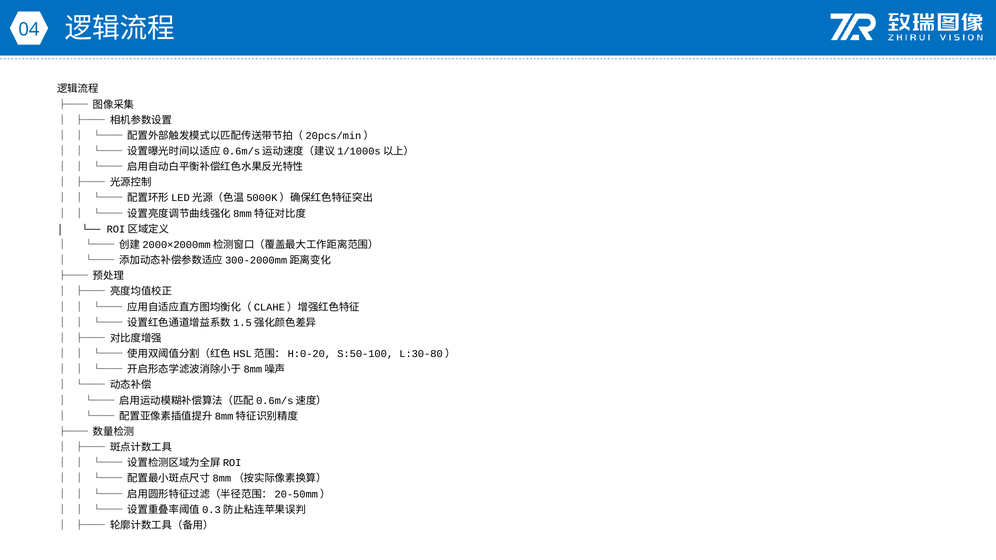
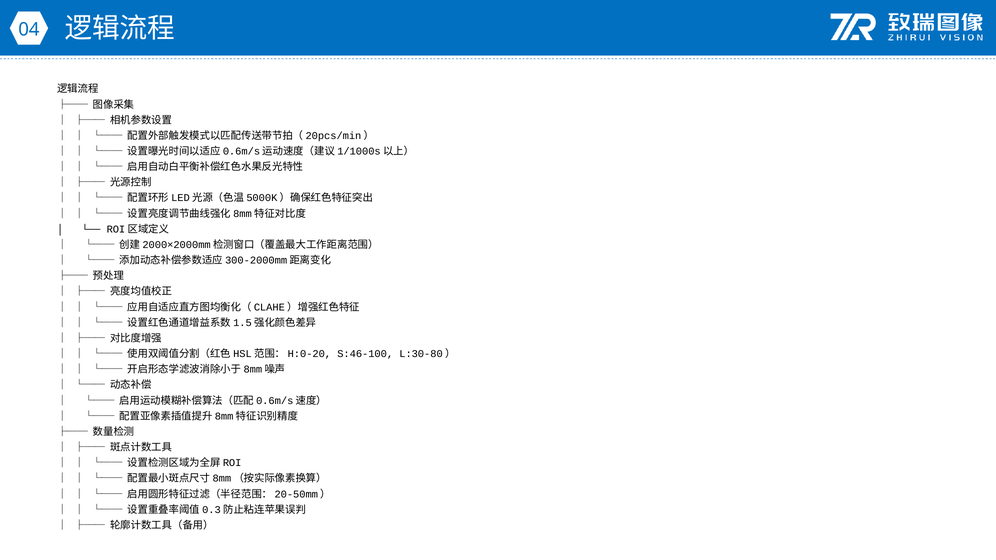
S:50-100: S:50-100 -> S:46-100
